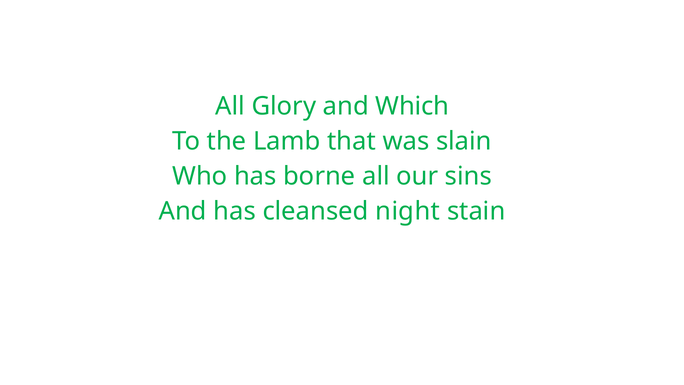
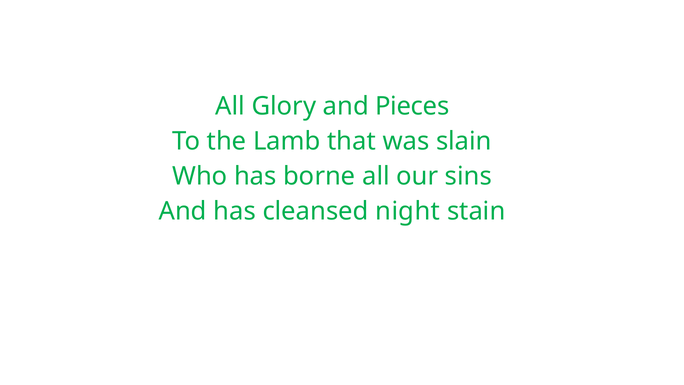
Which: Which -> Pieces
